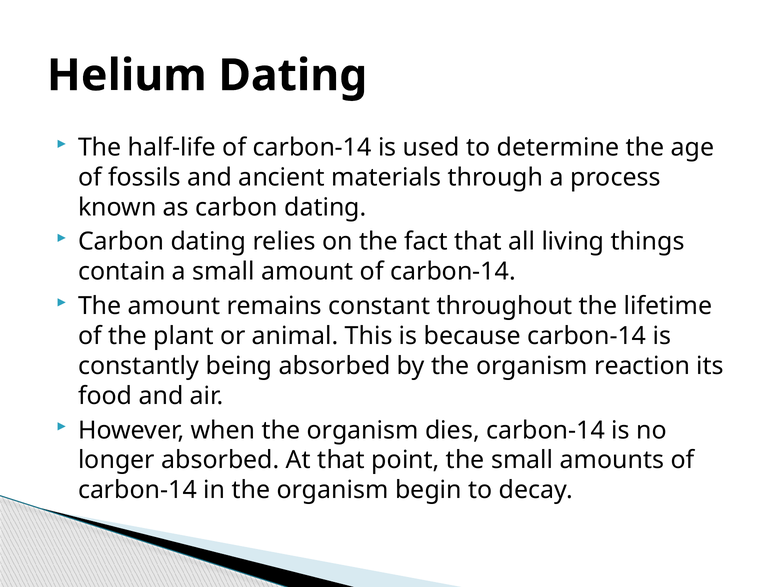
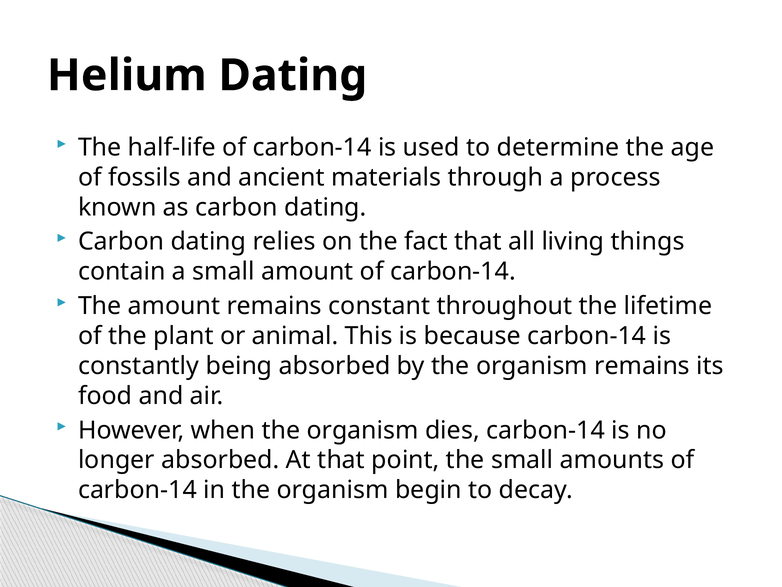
organism reaction: reaction -> remains
